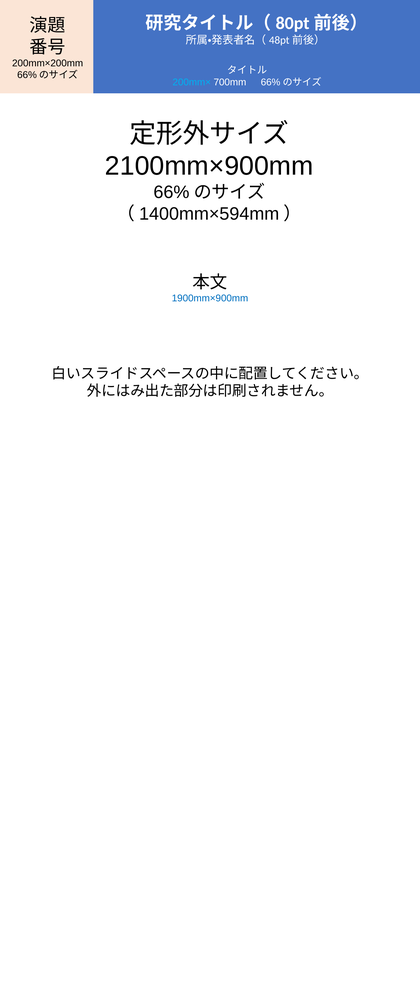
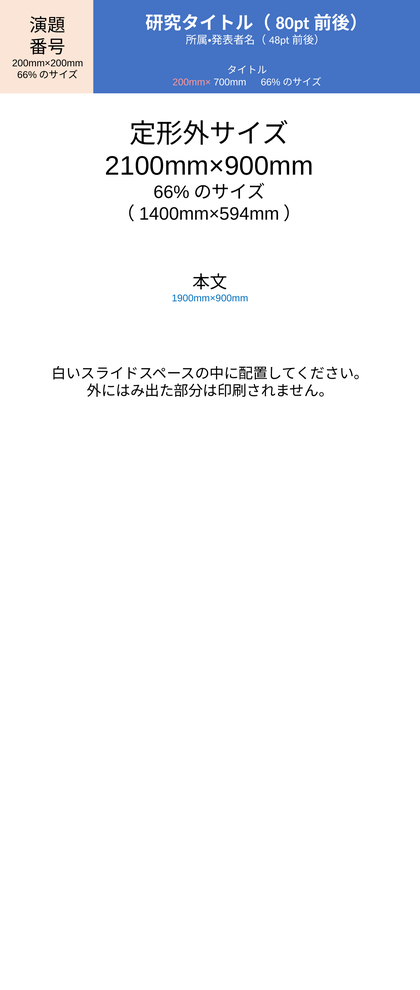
200mm× colour: light blue -> pink
